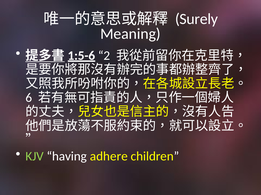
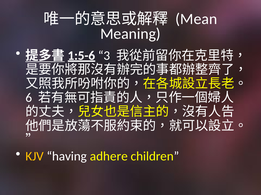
Surely: Surely -> Mean
2: 2 -> 3
KJV colour: light green -> yellow
